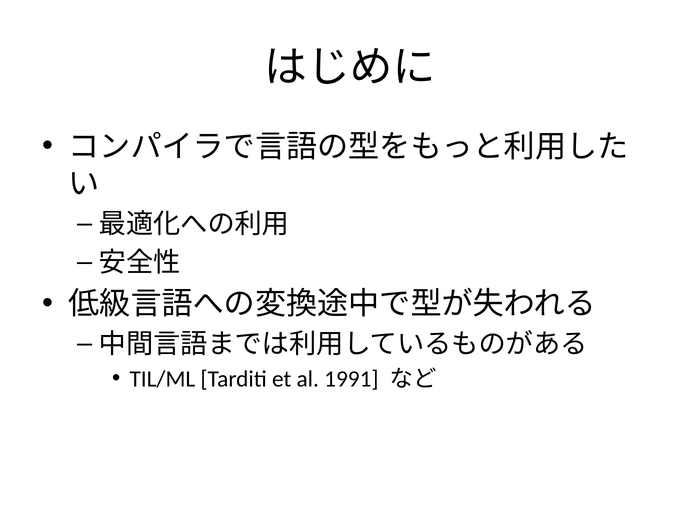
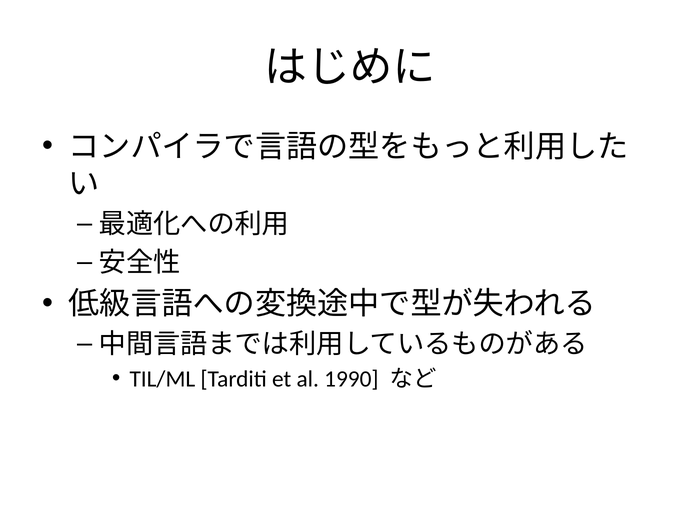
1991: 1991 -> 1990
